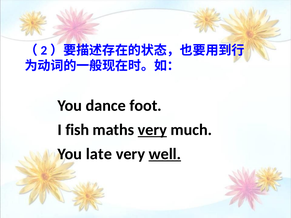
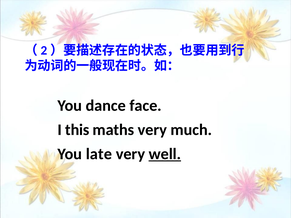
foot: foot -> face
fish: fish -> this
very at (152, 130) underline: present -> none
